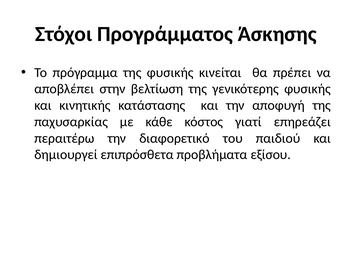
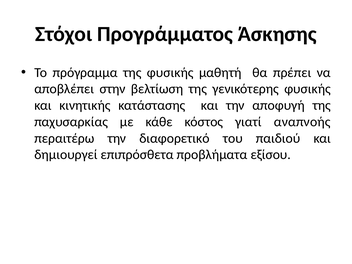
κινείται: κινείται -> μαθητή
επηρεάζει: επηρεάζει -> αναπνοής
